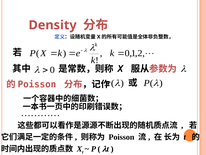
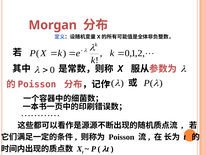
Density: Density -> Morgan
